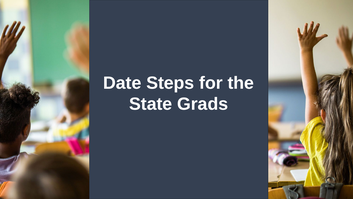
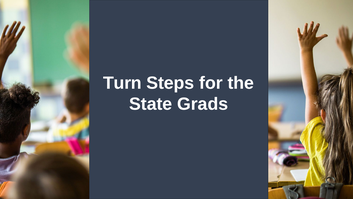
Date: Date -> Turn
